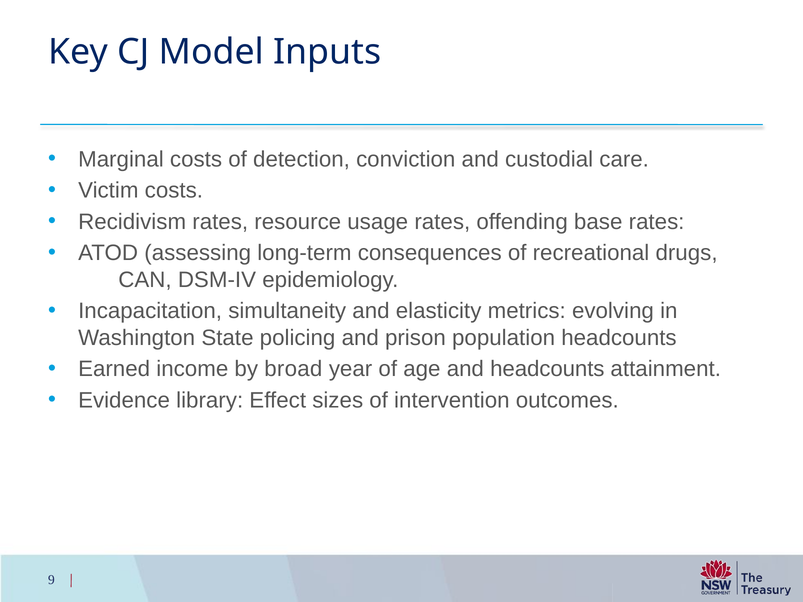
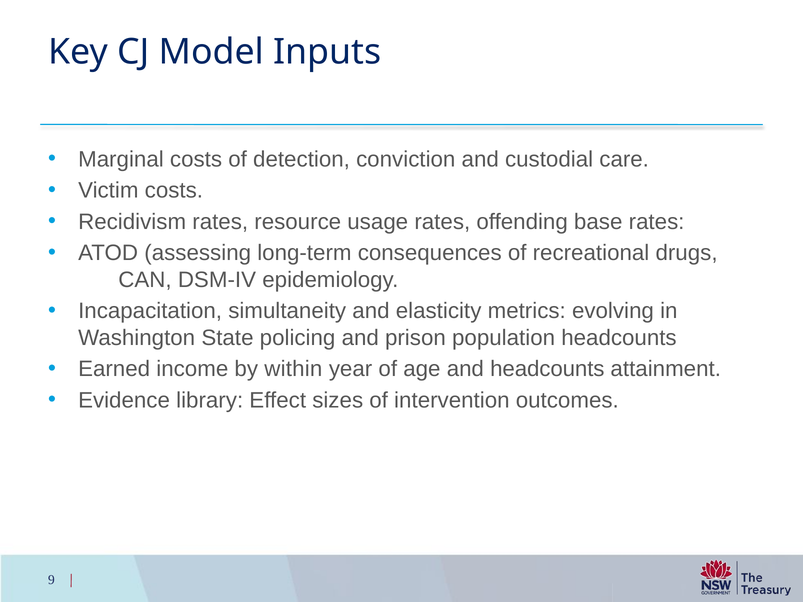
broad: broad -> within
